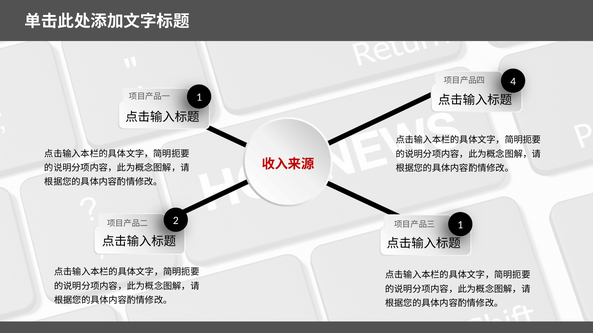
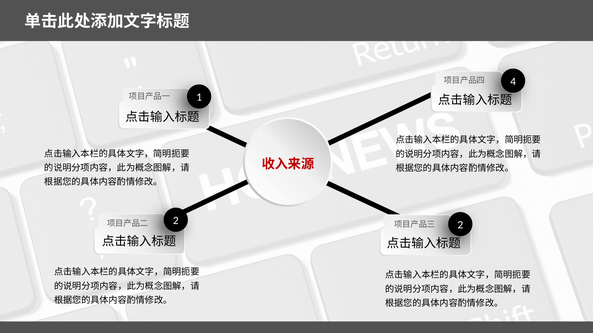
2 1: 1 -> 2
